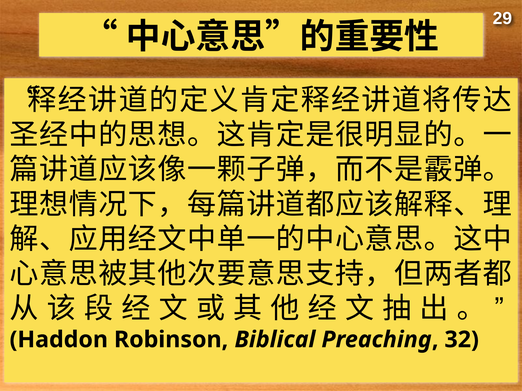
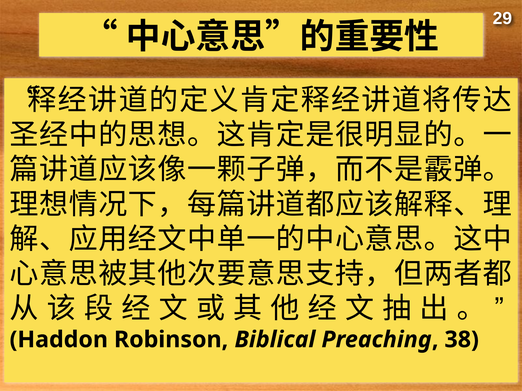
32: 32 -> 38
